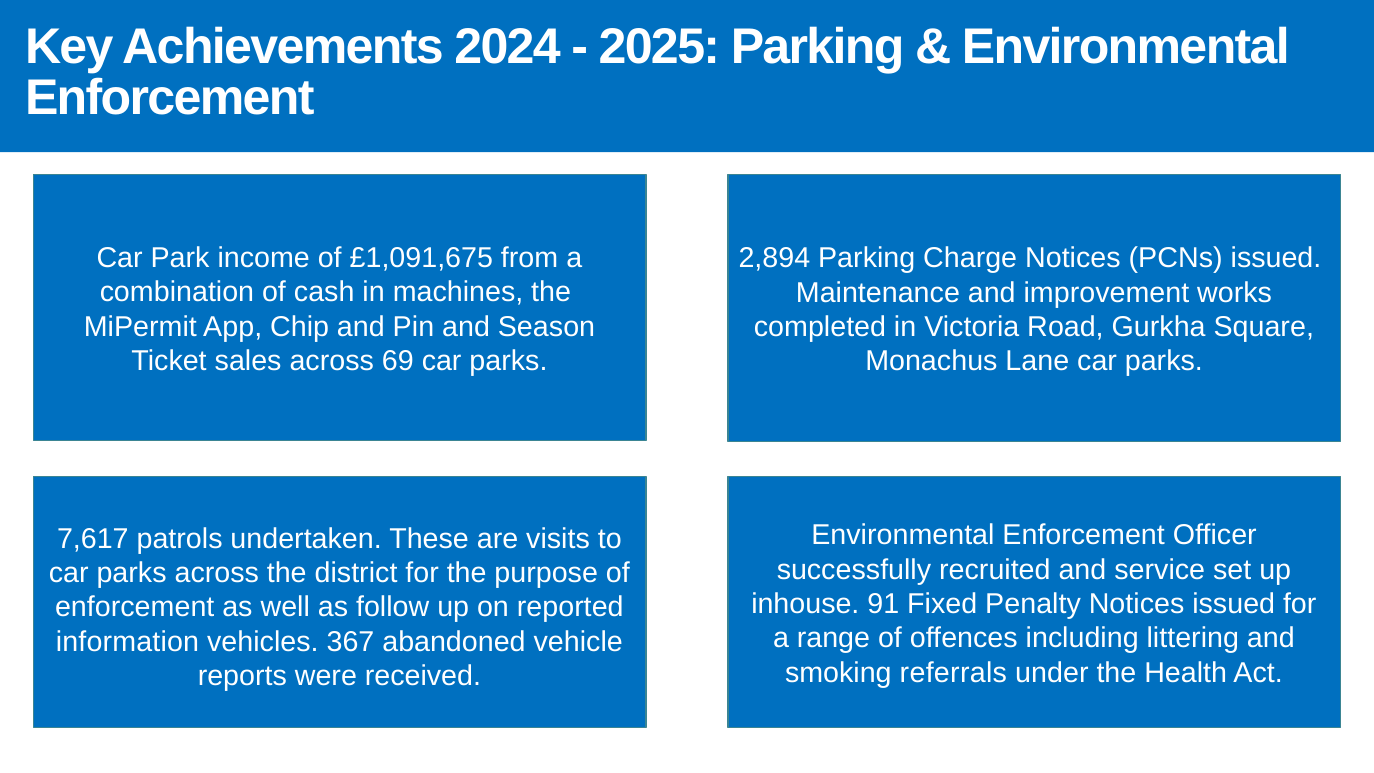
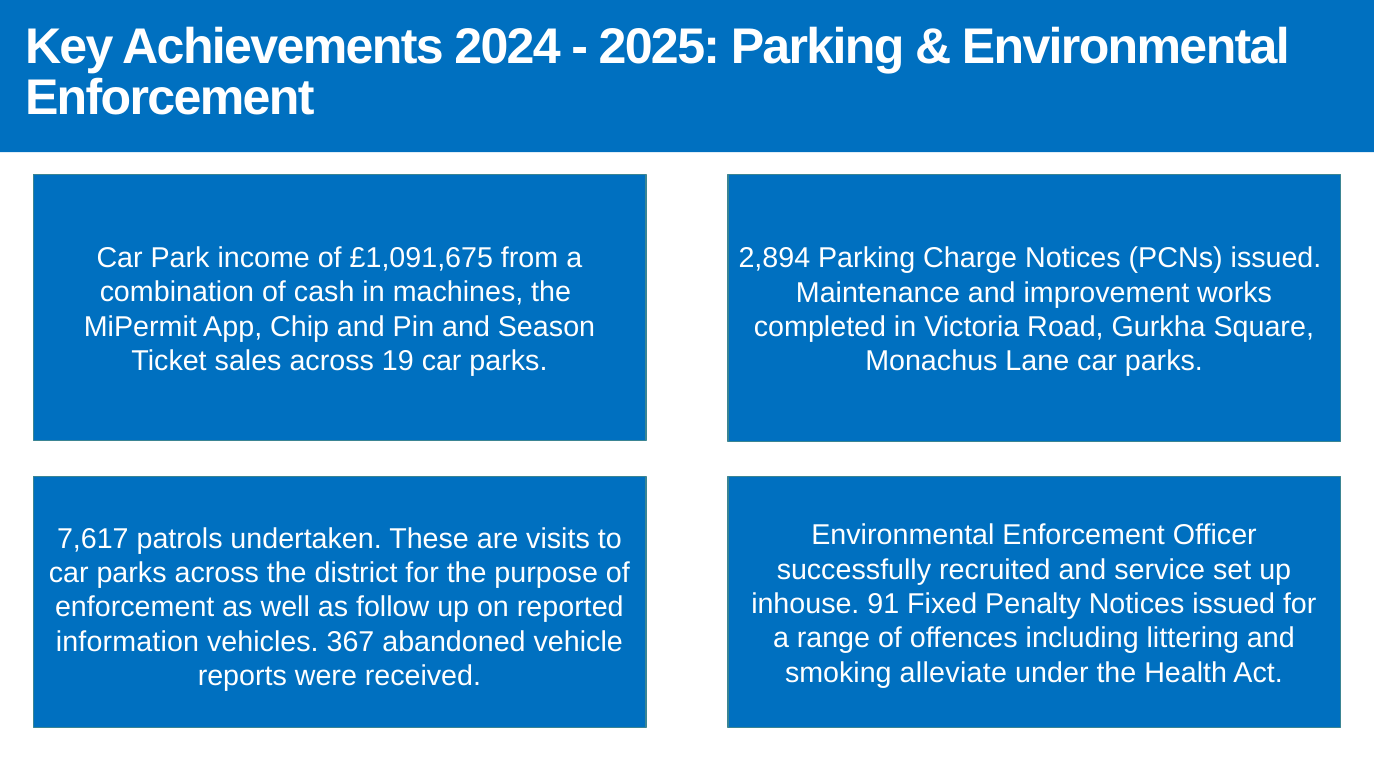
69: 69 -> 19
referrals: referrals -> alleviate
